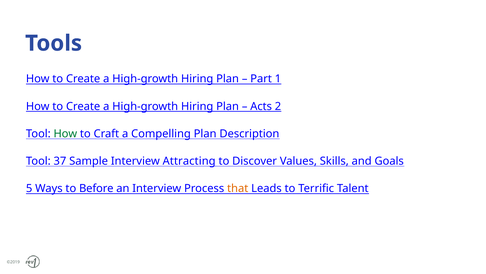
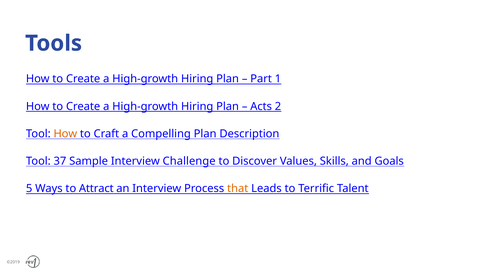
How at (65, 133) colour: green -> orange
Attracting: Attracting -> Challenge
Before: Before -> Attract
